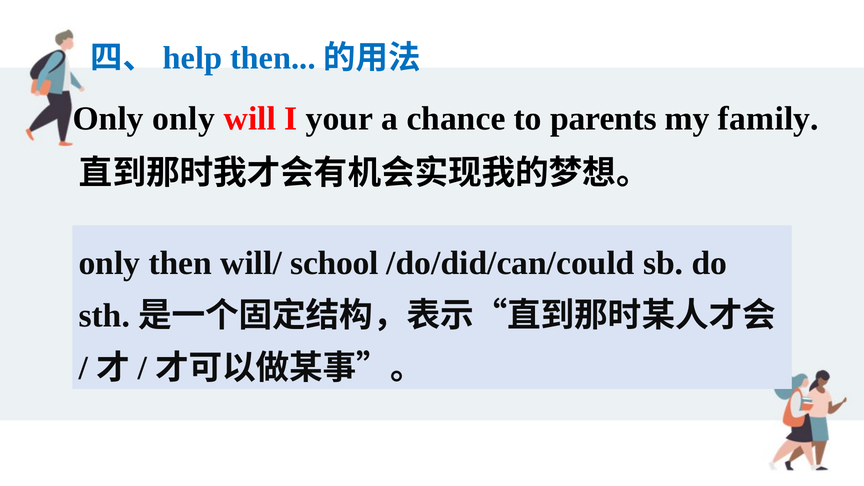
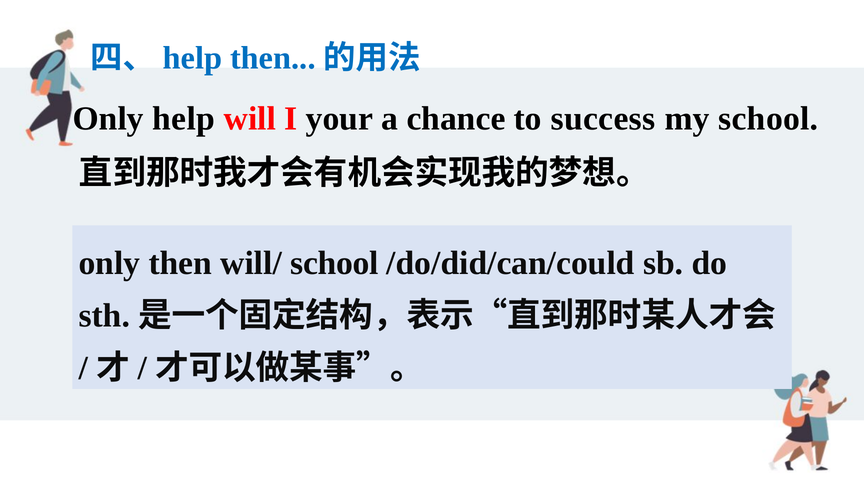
Only only: only -> help
parents: parents -> success
my family: family -> school
